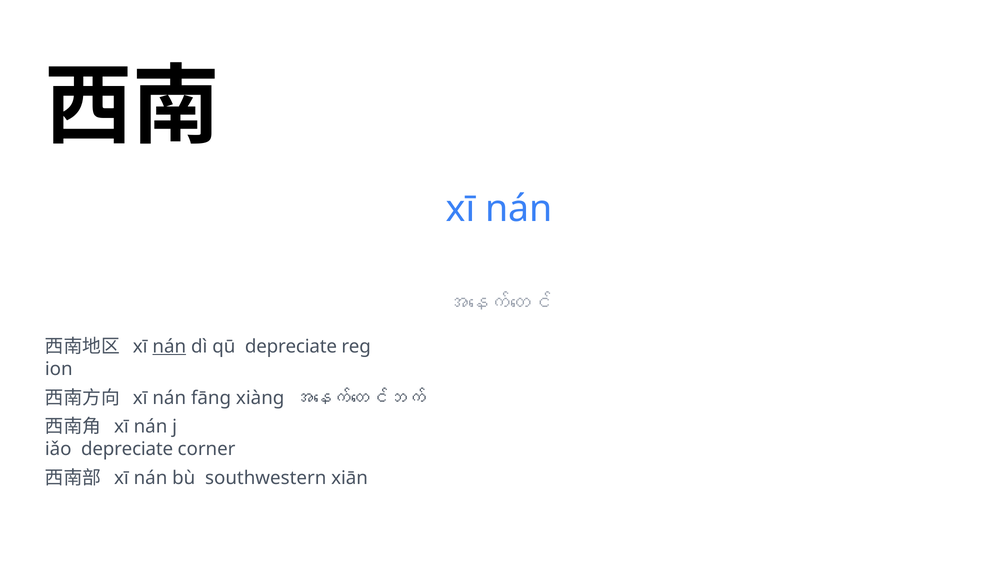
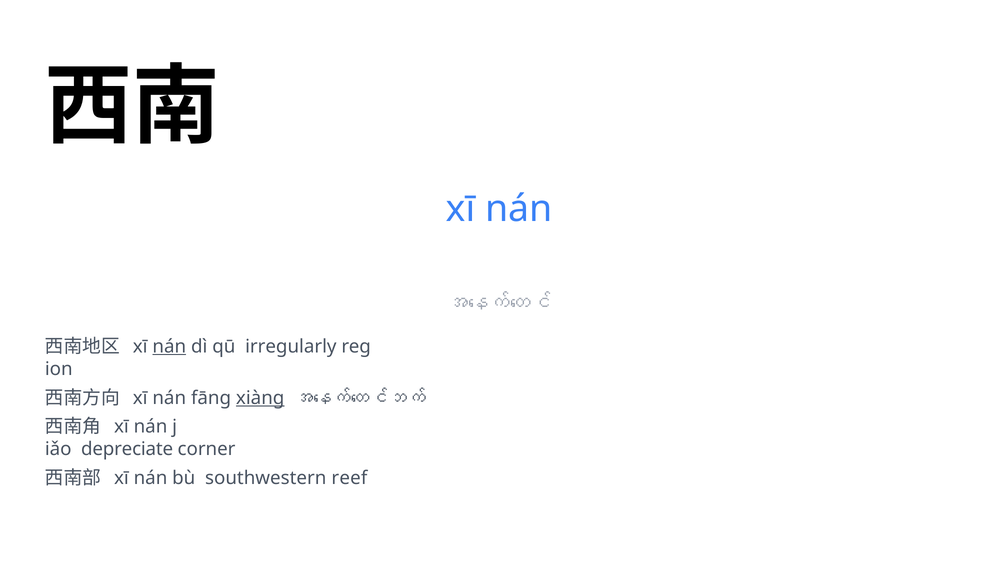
qū depreciate: depreciate -> irregularly
xiàng underline: none -> present
xiān: xiān -> reef
